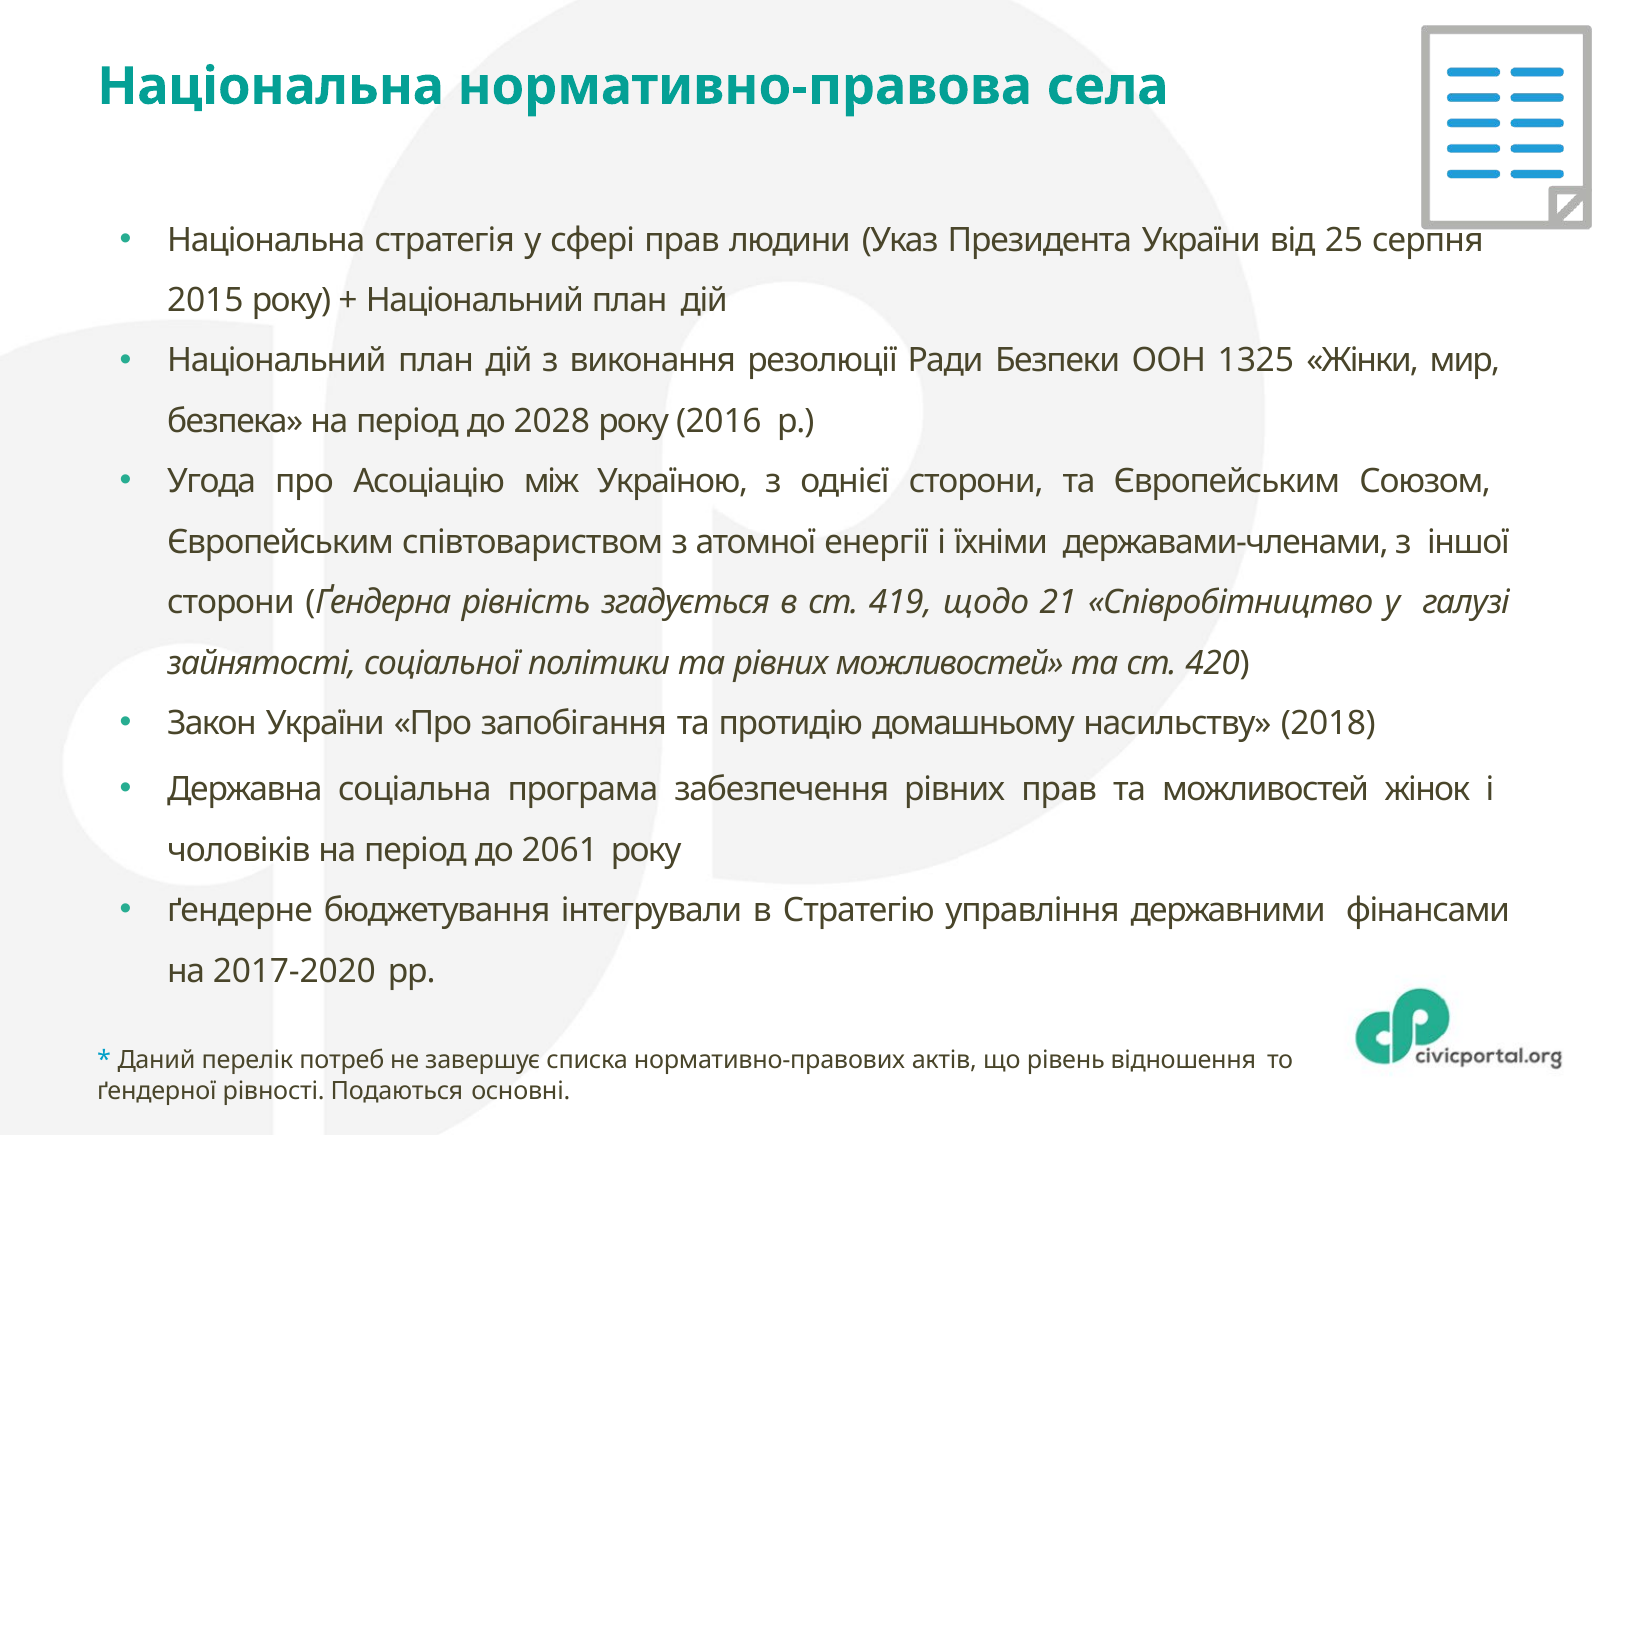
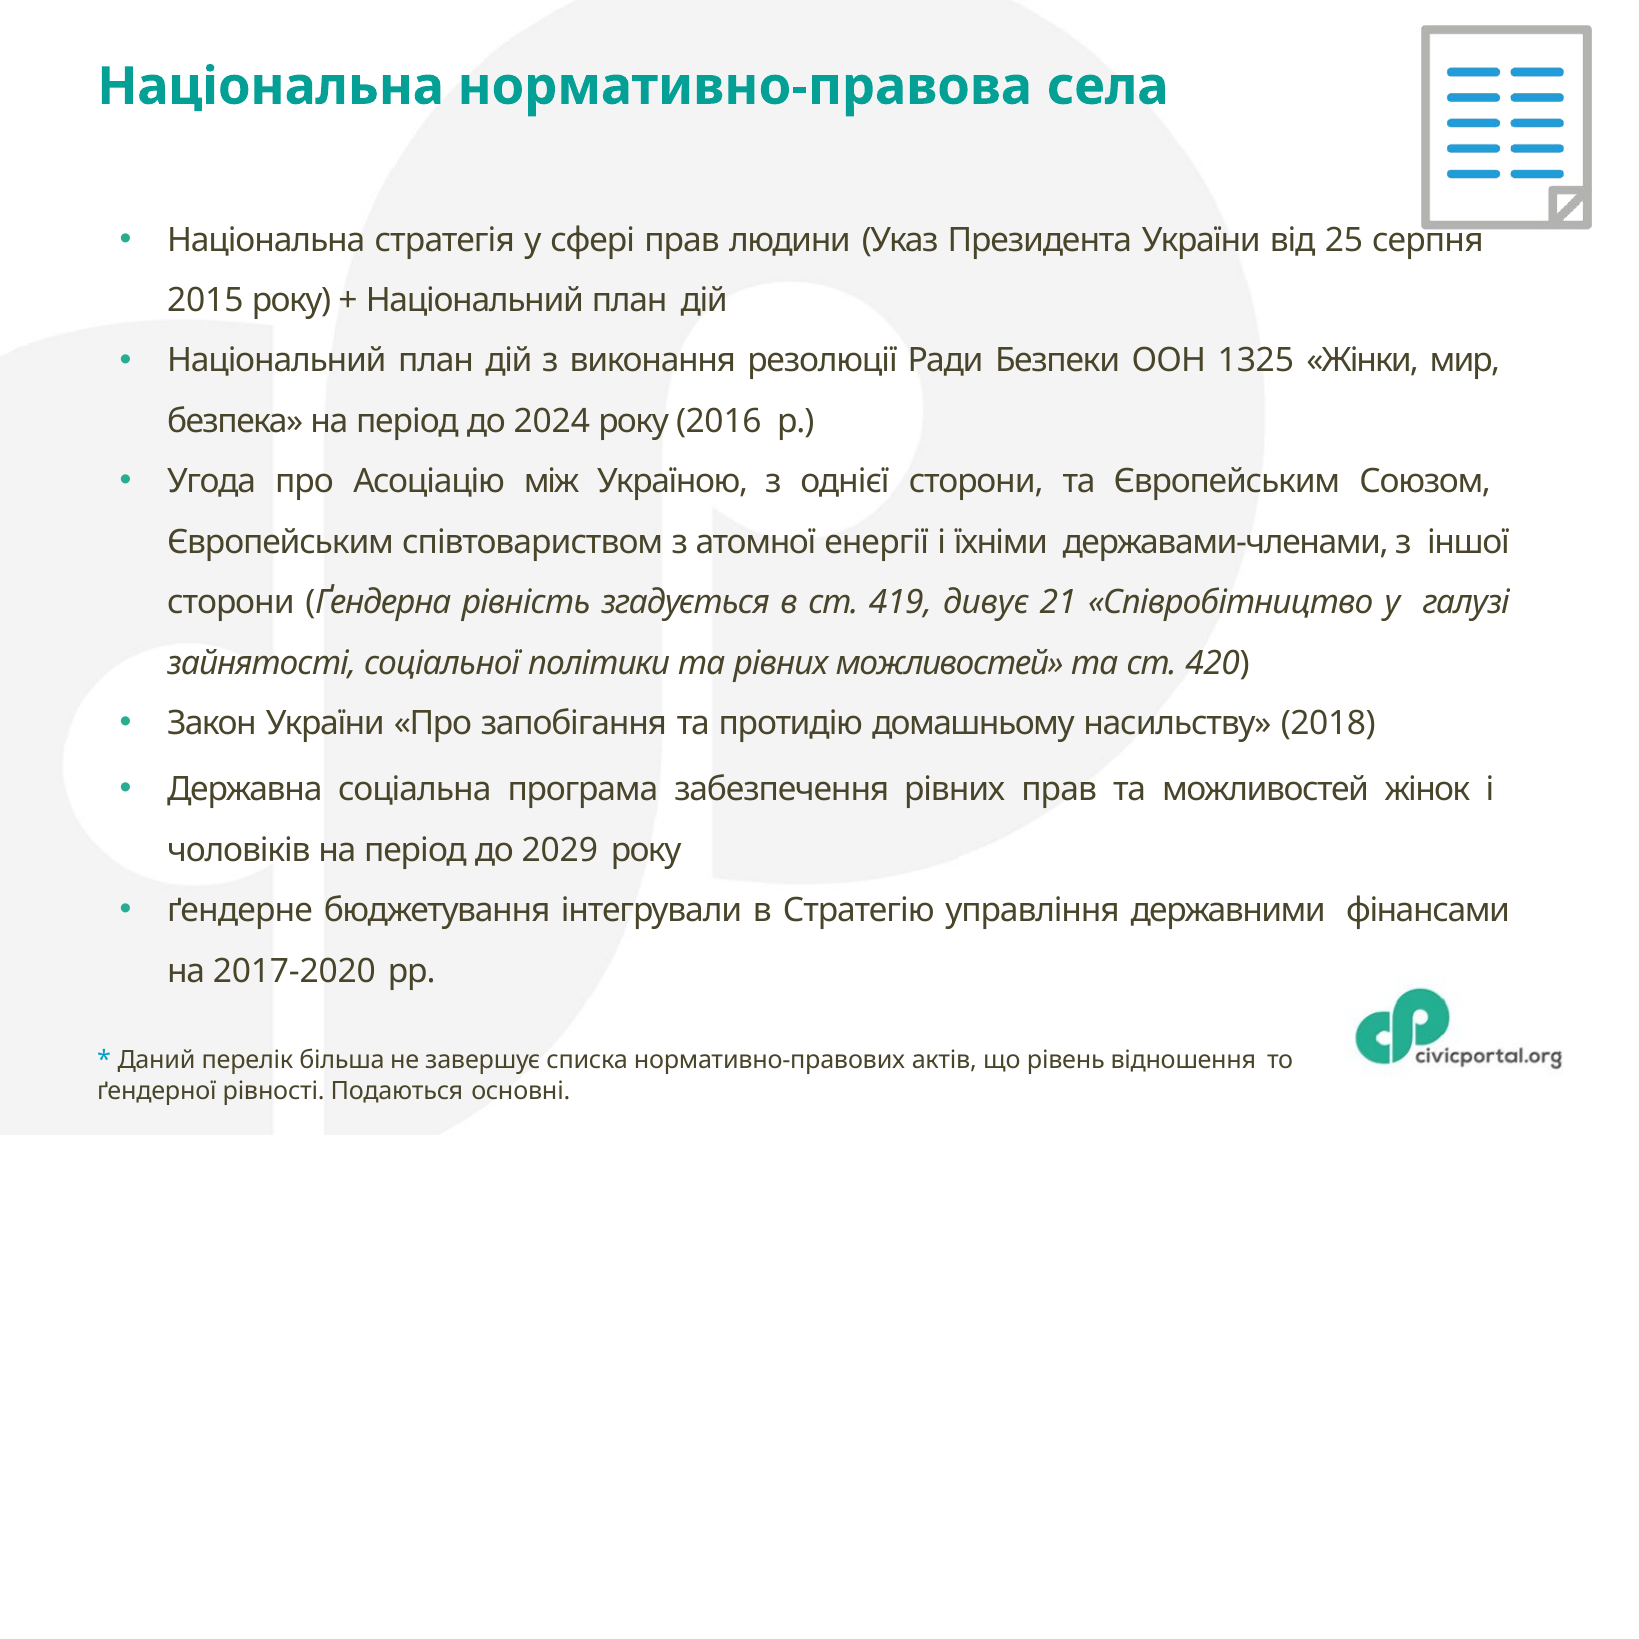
2028: 2028 -> 2024
щодо: щодо -> дивує
2061: 2061 -> 2029
потреб: потреб -> більша
